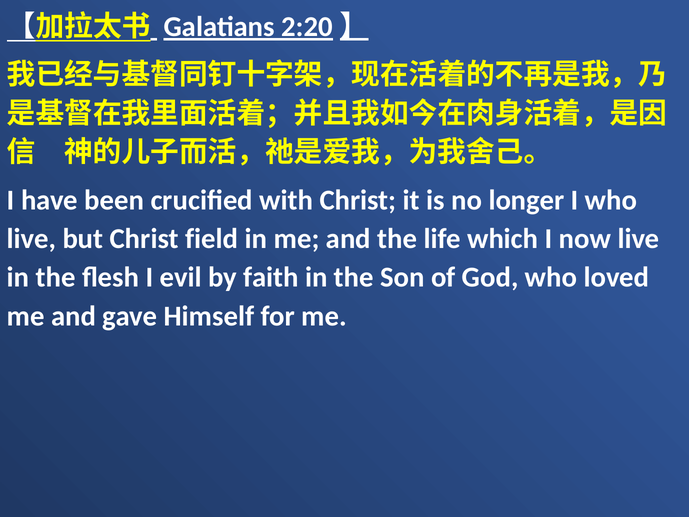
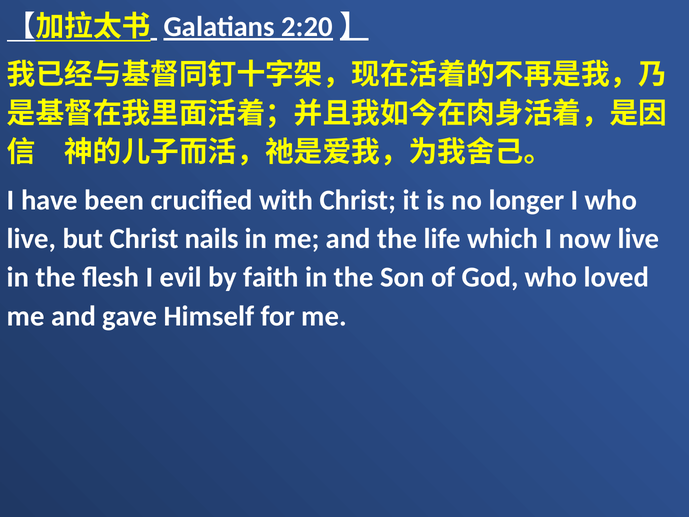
field: field -> nails
